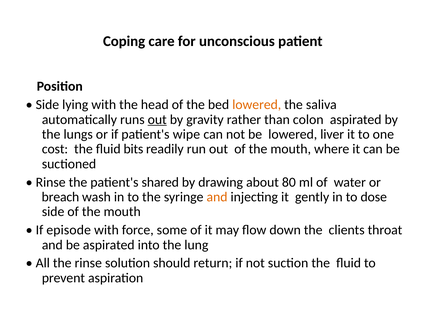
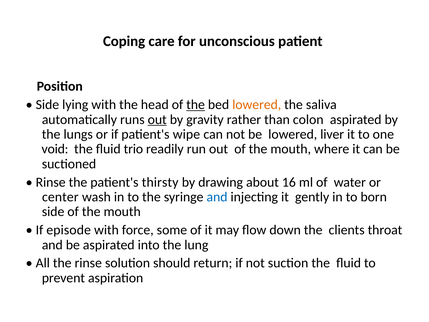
the at (196, 105) underline: none -> present
cost: cost -> void
bits: bits -> trio
shared: shared -> thirsty
80: 80 -> 16
breach: breach -> center
and at (217, 197) colour: orange -> blue
dose: dose -> born
